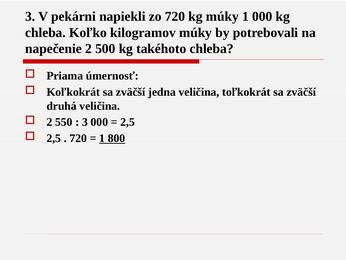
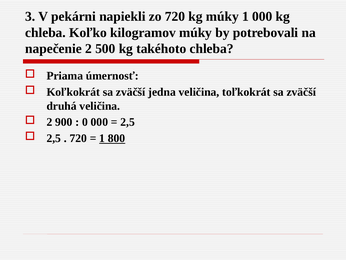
550: 550 -> 900
3 at (85, 122): 3 -> 0
